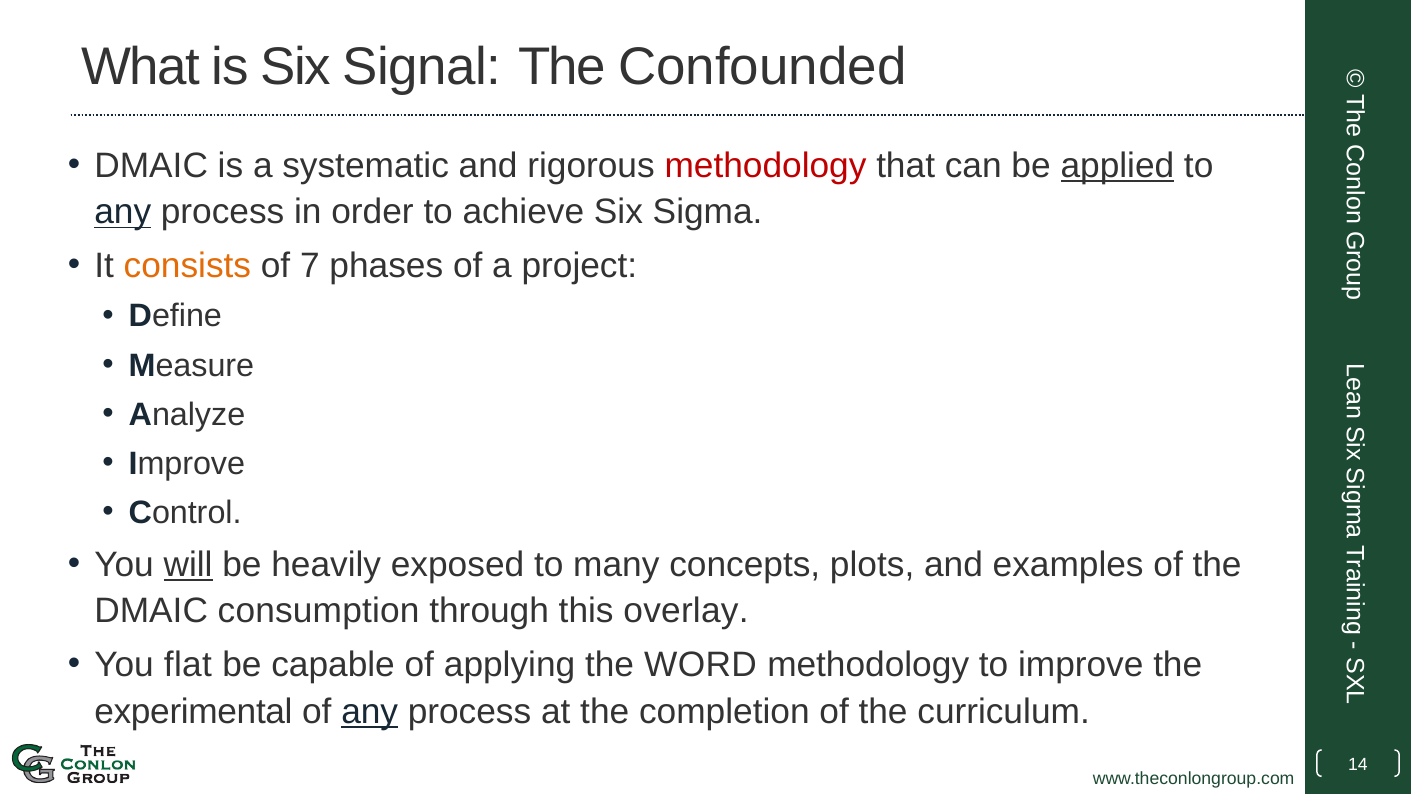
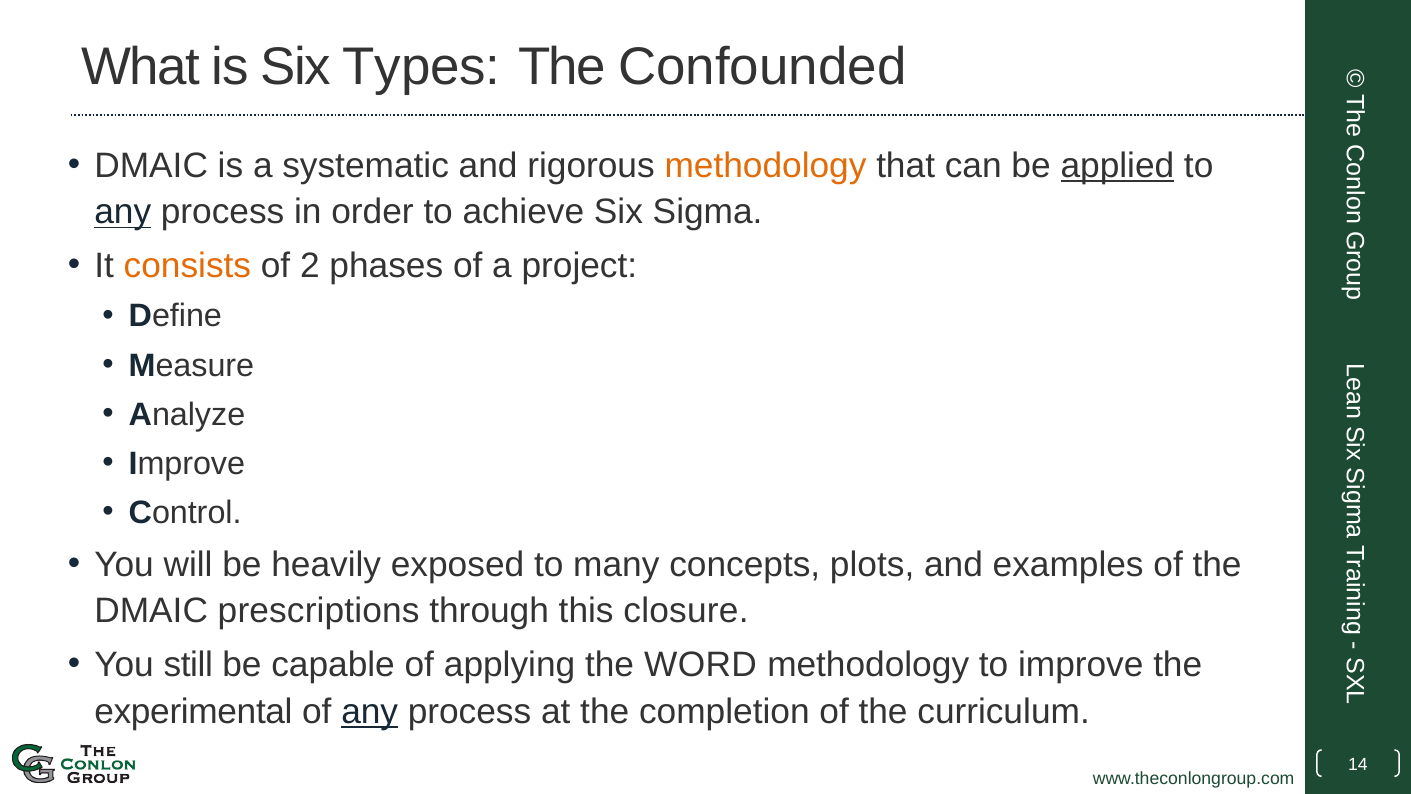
Signal: Signal -> Types
methodology at (765, 165) colour: red -> orange
7: 7 -> 2
will underline: present -> none
consumption: consumption -> prescriptions
overlay: overlay -> closure
flat: flat -> still
